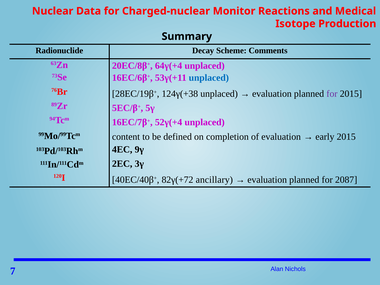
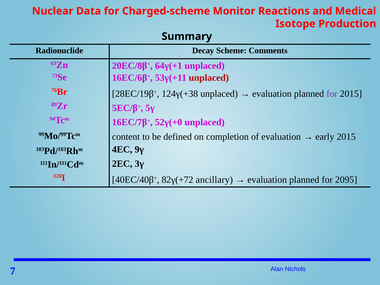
Charged-nuclear: Charged-nuclear -> Charged-scheme
64γ(+4: 64γ(+4 -> 64γ(+1
unplaced at (209, 78) colour: blue -> red
52γ(+4: 52γ(+4 -> 52γ(+0
2087: 2087 -> 2095
